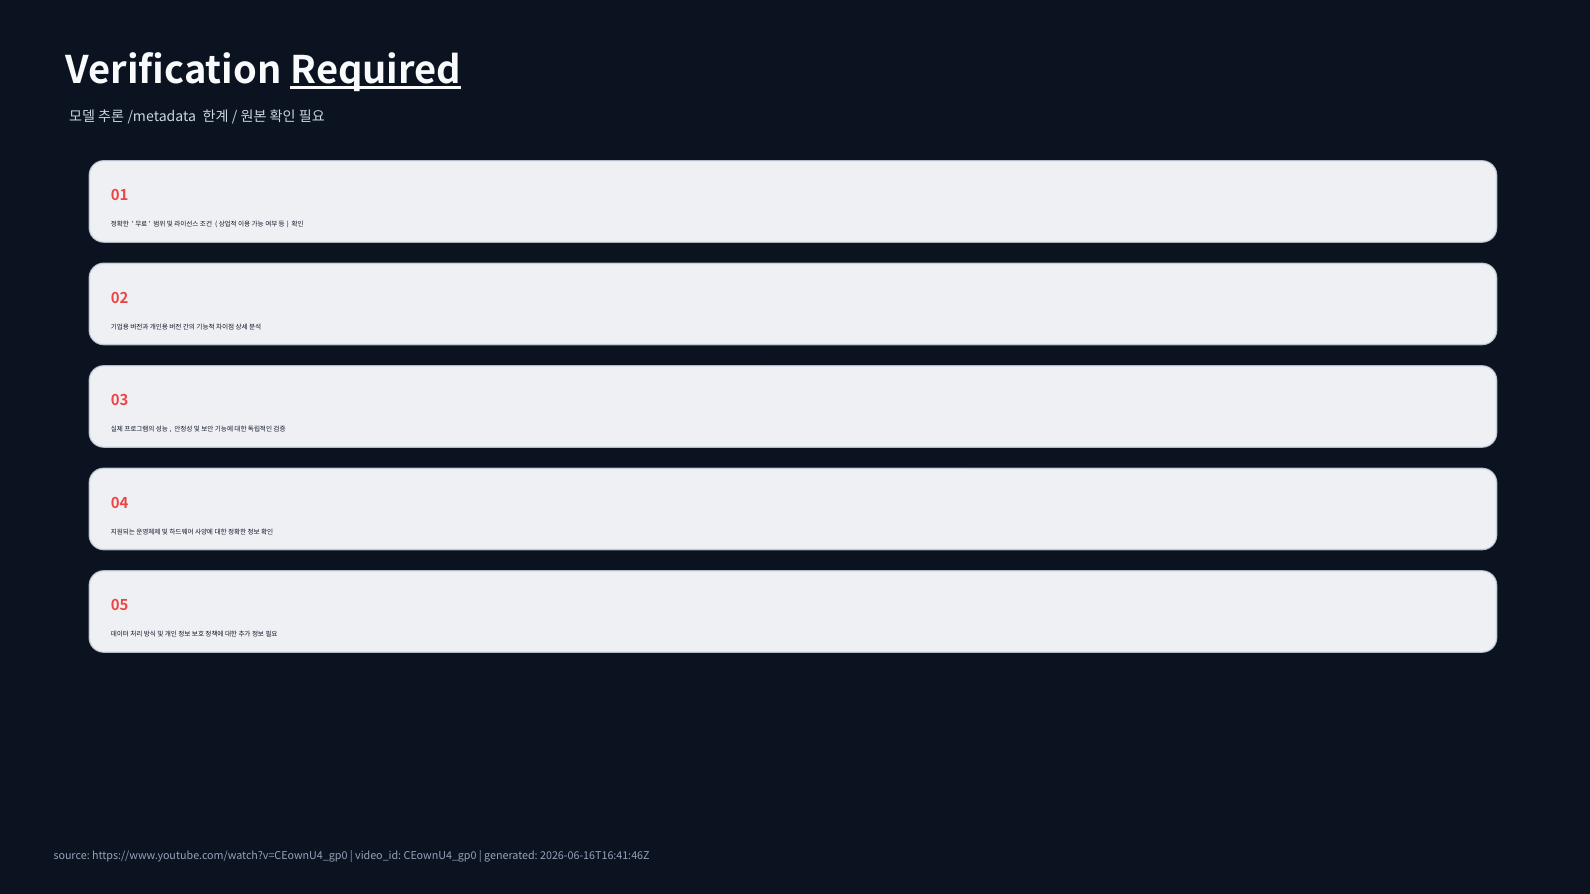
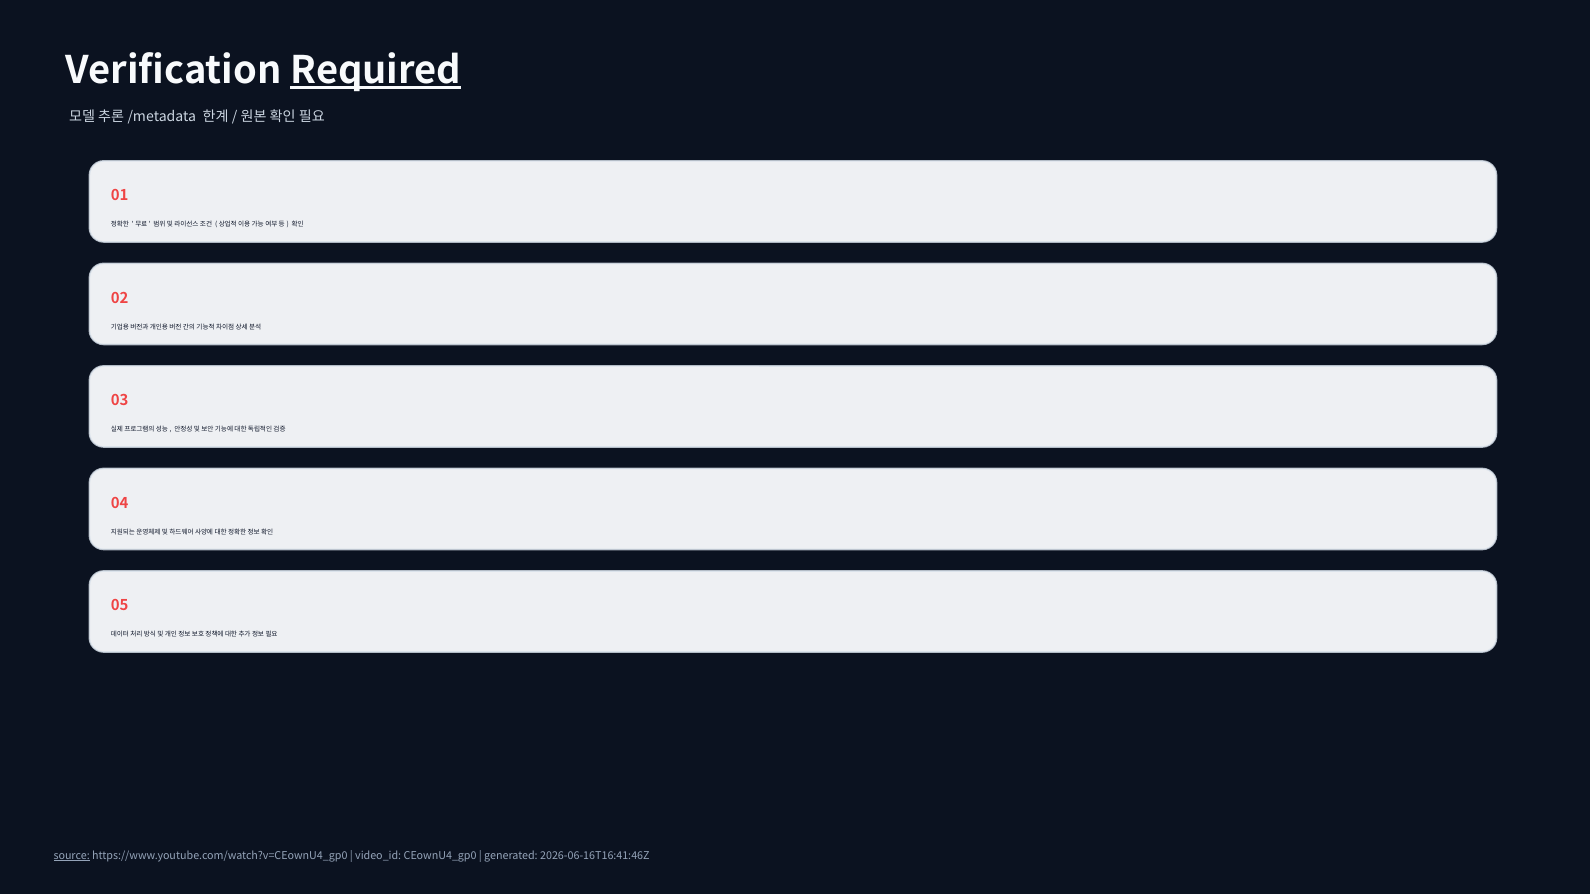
source underline: none -> present
